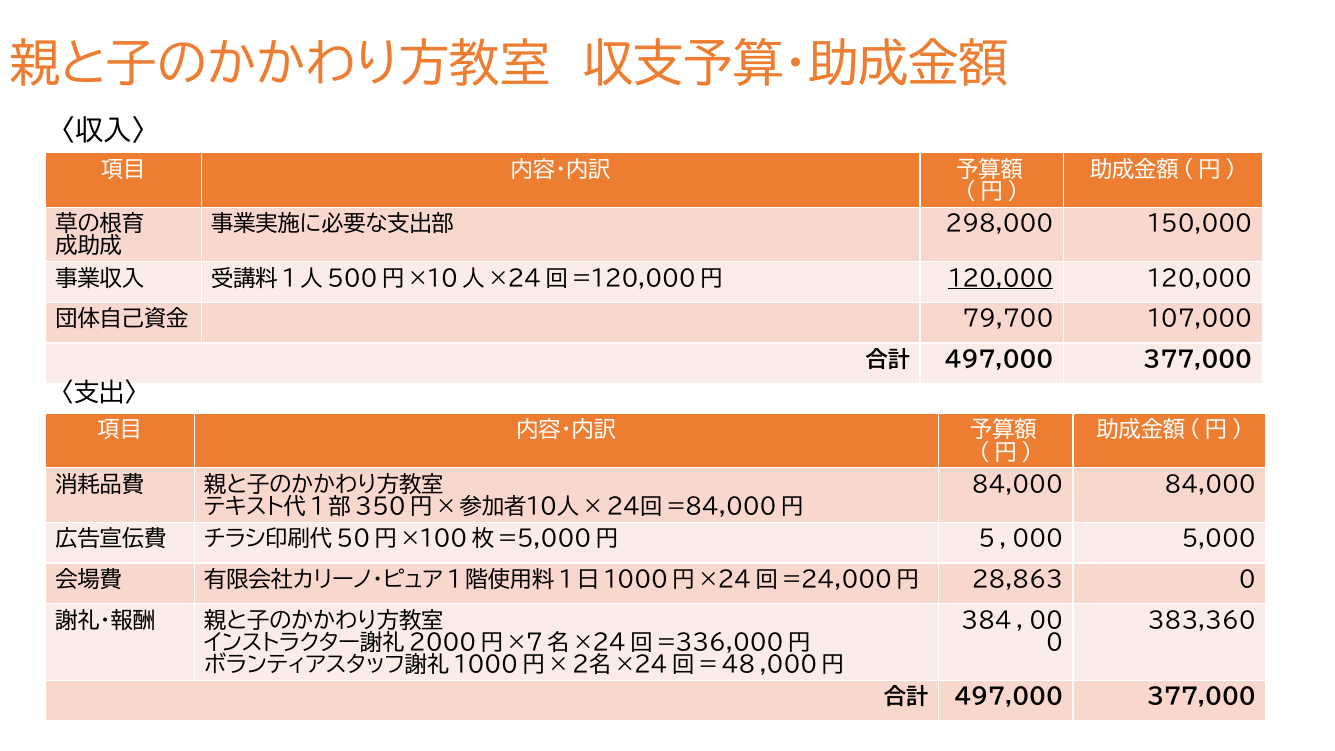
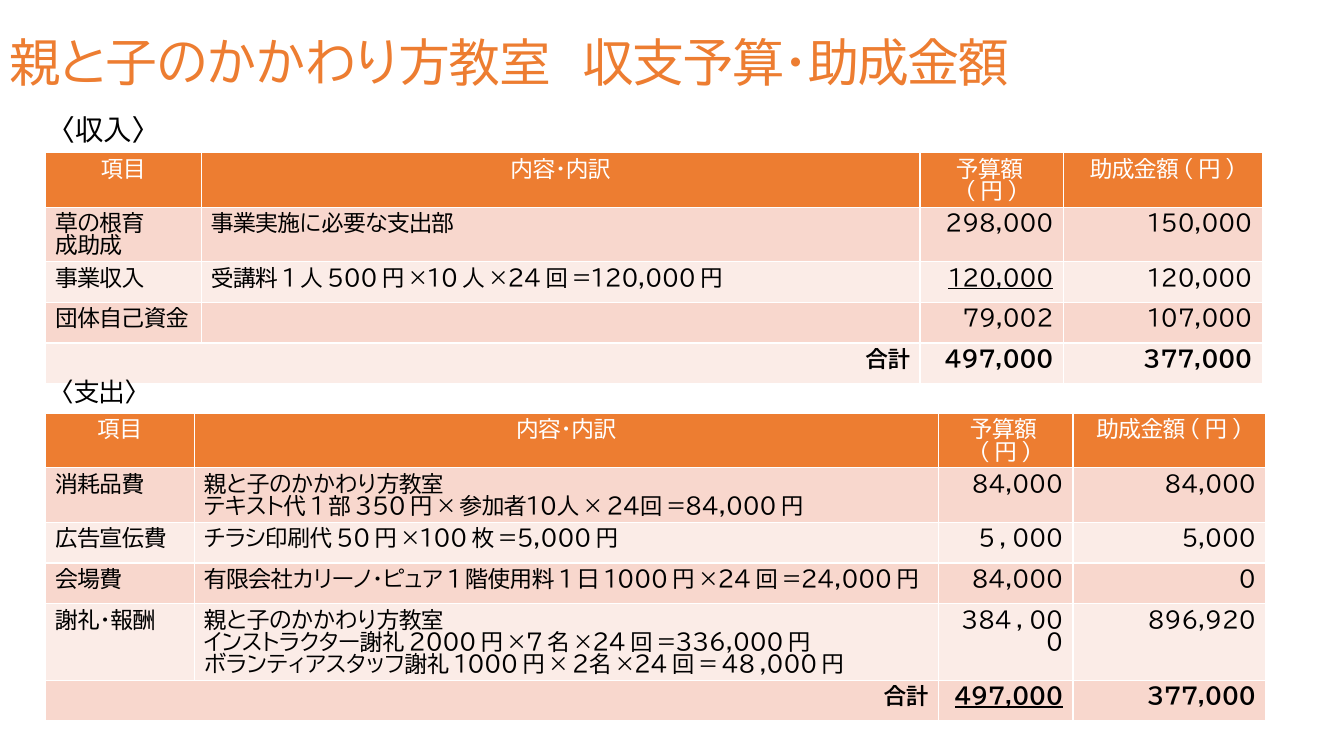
79,700: 79,700 -> 79,002
28,863 at (1017, 580): 28,863 -> 84,000
383,360: 383,360 -> 896,920
497,000 at (1009, 697) underline: none -> present
